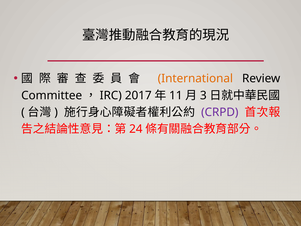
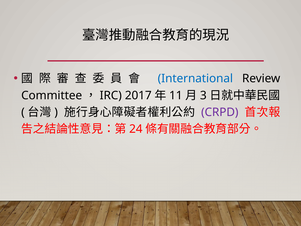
International colour: orange -> blue
